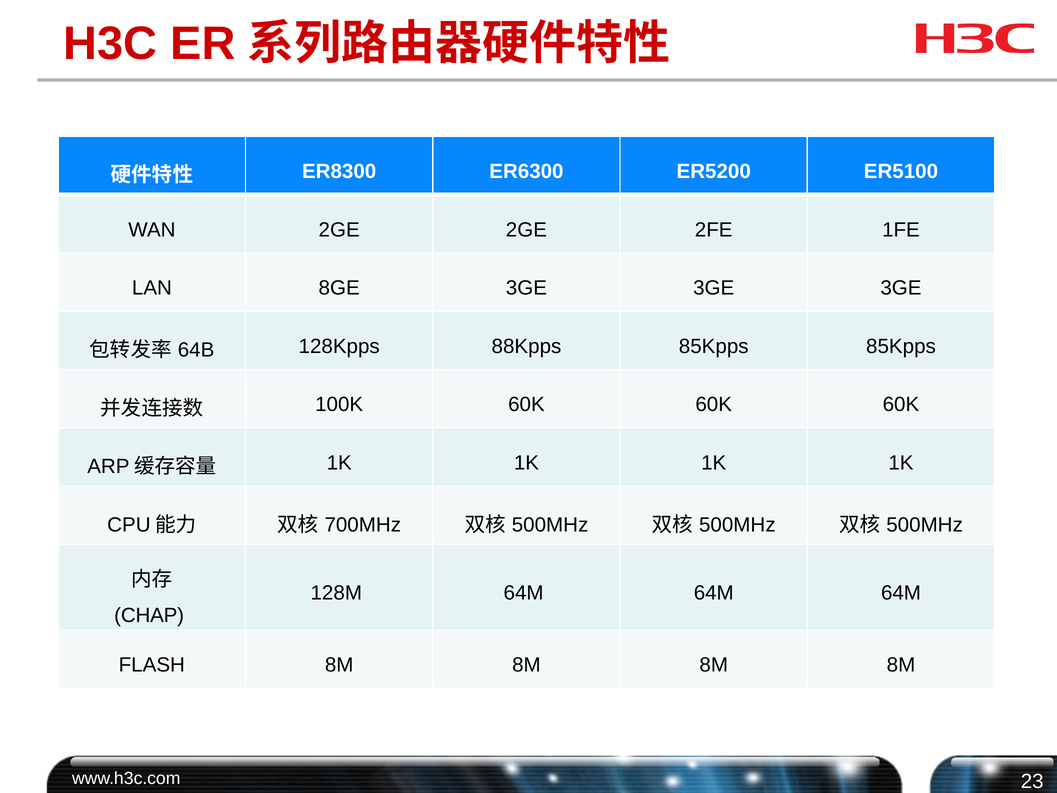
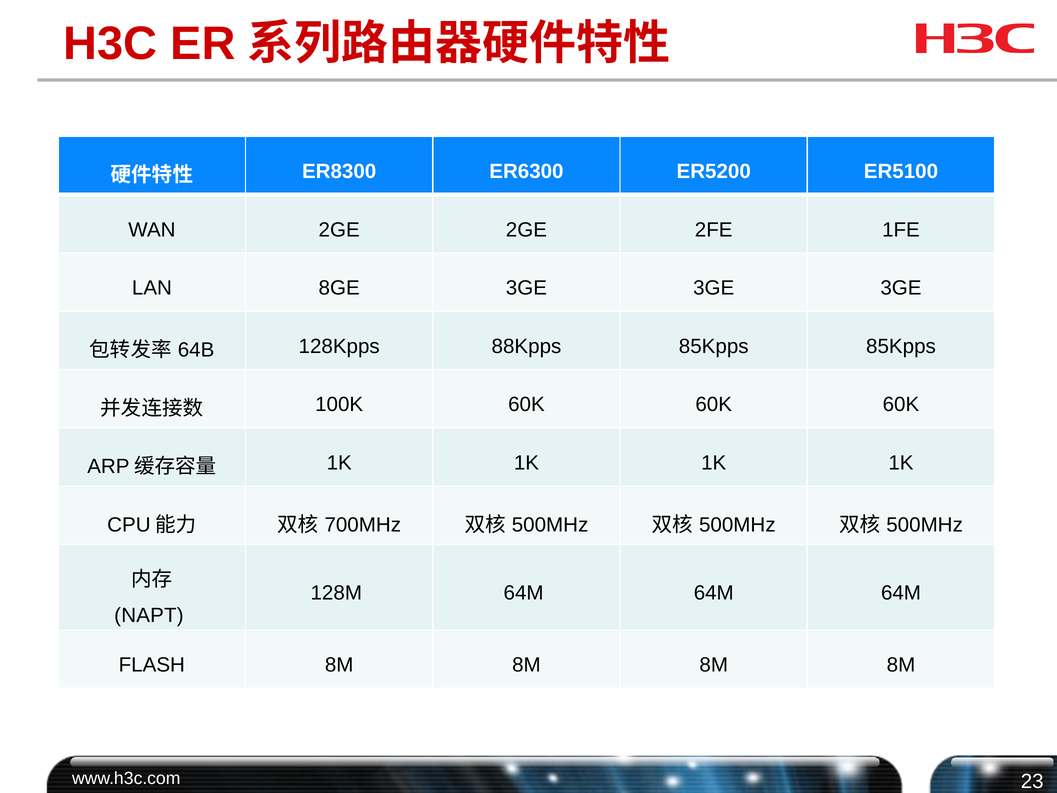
CHAP: CHAP -> NAPT
